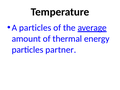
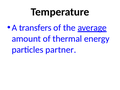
A particles: particles -> transfers
